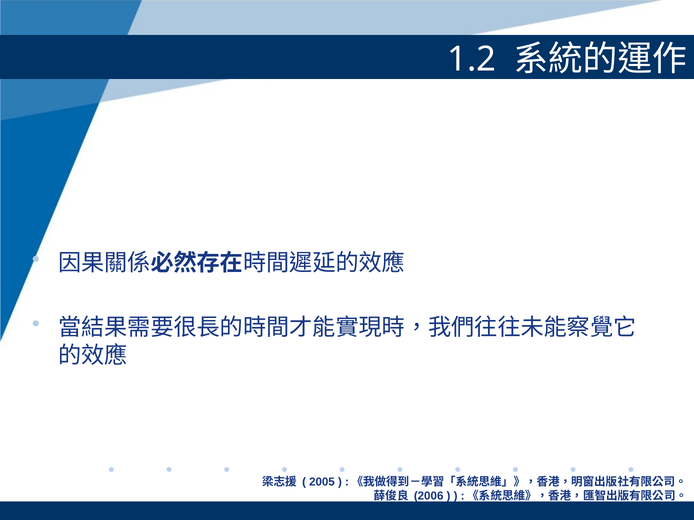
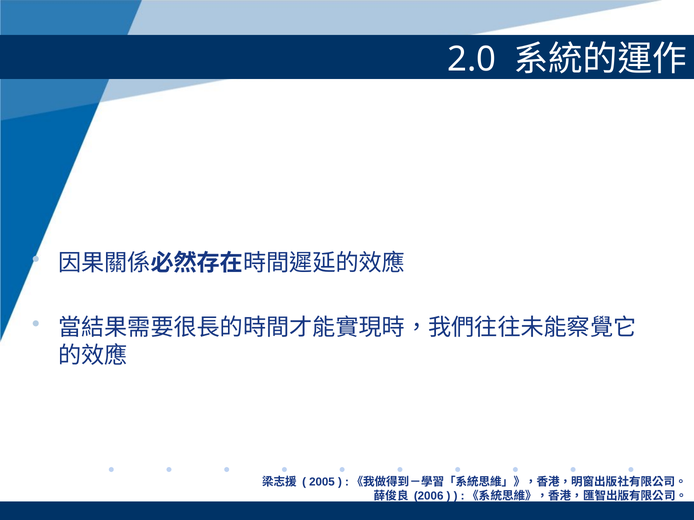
1.2: 1.2 -> 2.0
